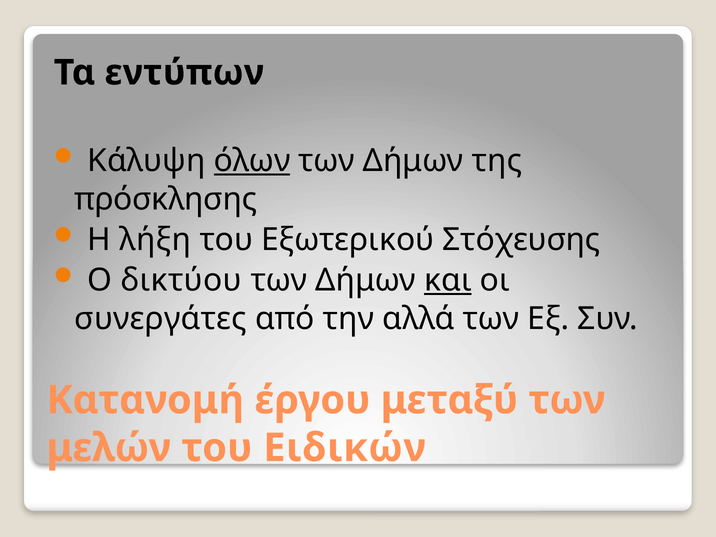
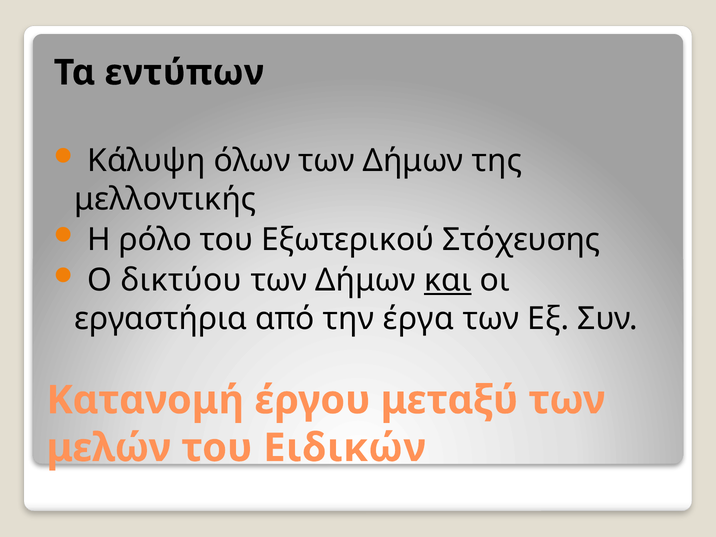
όλων underline: present -> none
πρόσκλησης: πρόσκλησης -> μελλοντικής
λήξη: λήξη -> ρόλο
συνεργάτες: συνεργάτες -> εργαστήρια
αλλά: αλλά -> έργα
